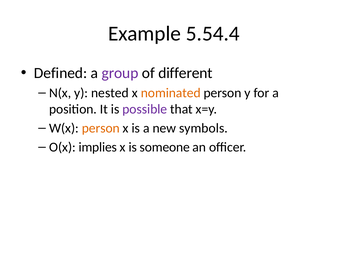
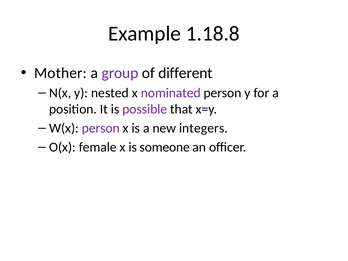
5.54.4: 5.54.4 -> 1.18.8
Defined: Defined -> Mother
nominated colour: orange -> purple
person at (101, 128) colour: orange -> purple
symbols: symbols -> integers
implies: implies -> female
